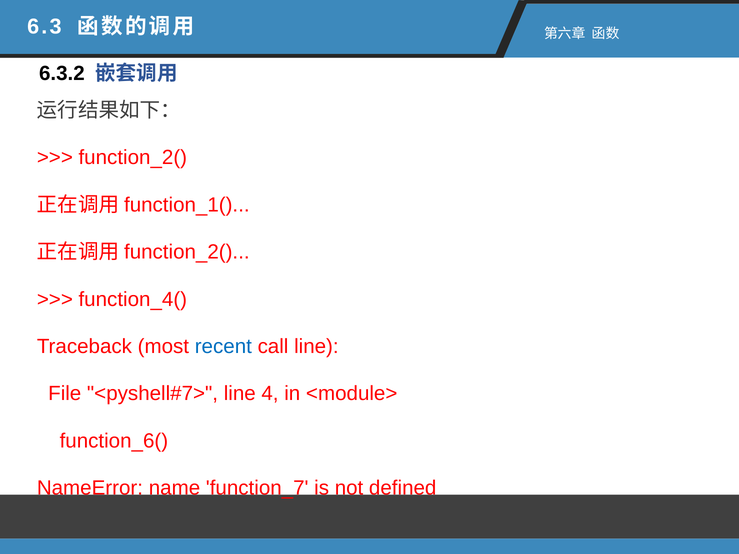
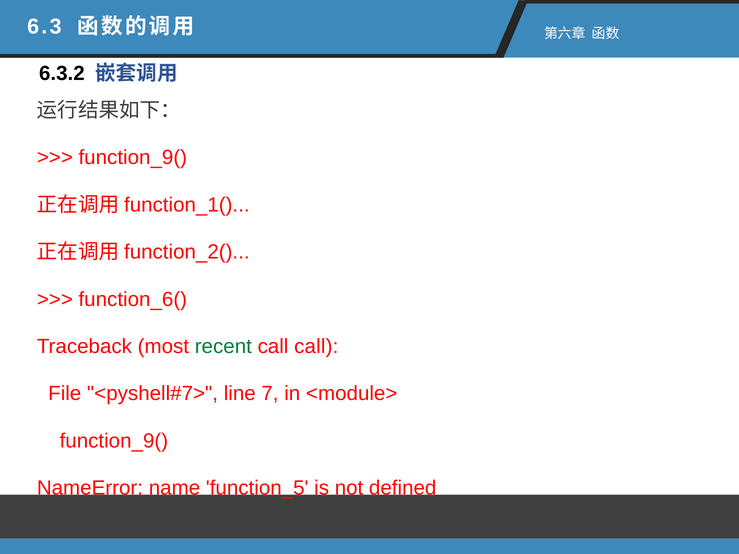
function_2( at (133, 158): function_2( -> function_9(
function_4(: function_4( -> function_6(
recent colour: blue -> green
call line: line -> call
4: 4 -> 7
function_6( at (114, 441): function_6( -> function_9(
function_7: function_7 -> function_5
